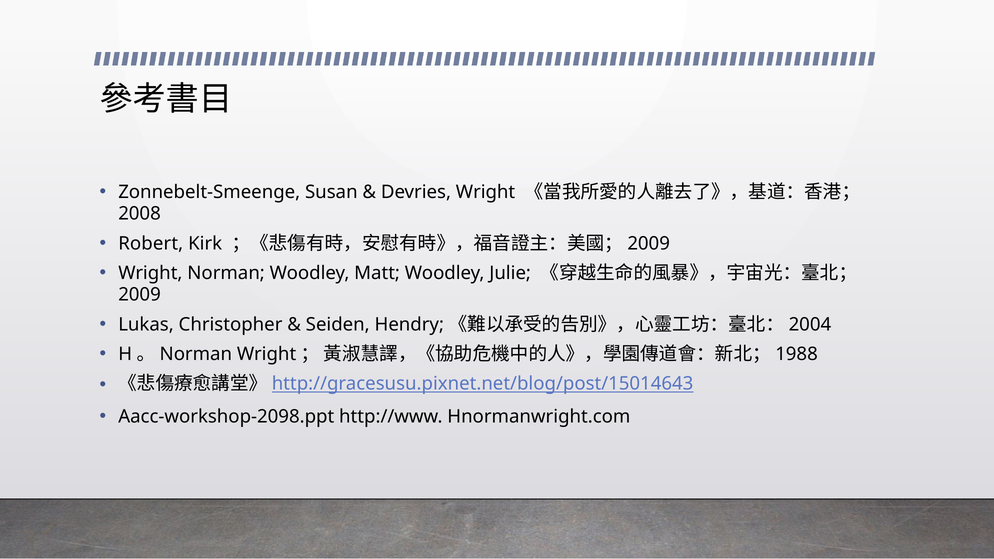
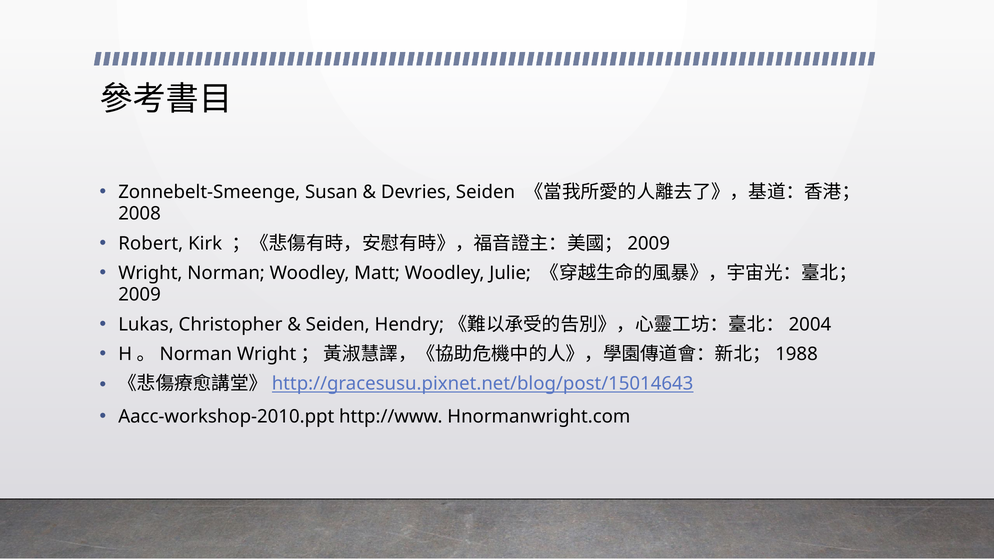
Devries Wright: Wright -> Seiden
Aacc-workshop-2098.ppt: Aacc-workshop-2098.ppt -> Aacc-workshop-2010.ppt
